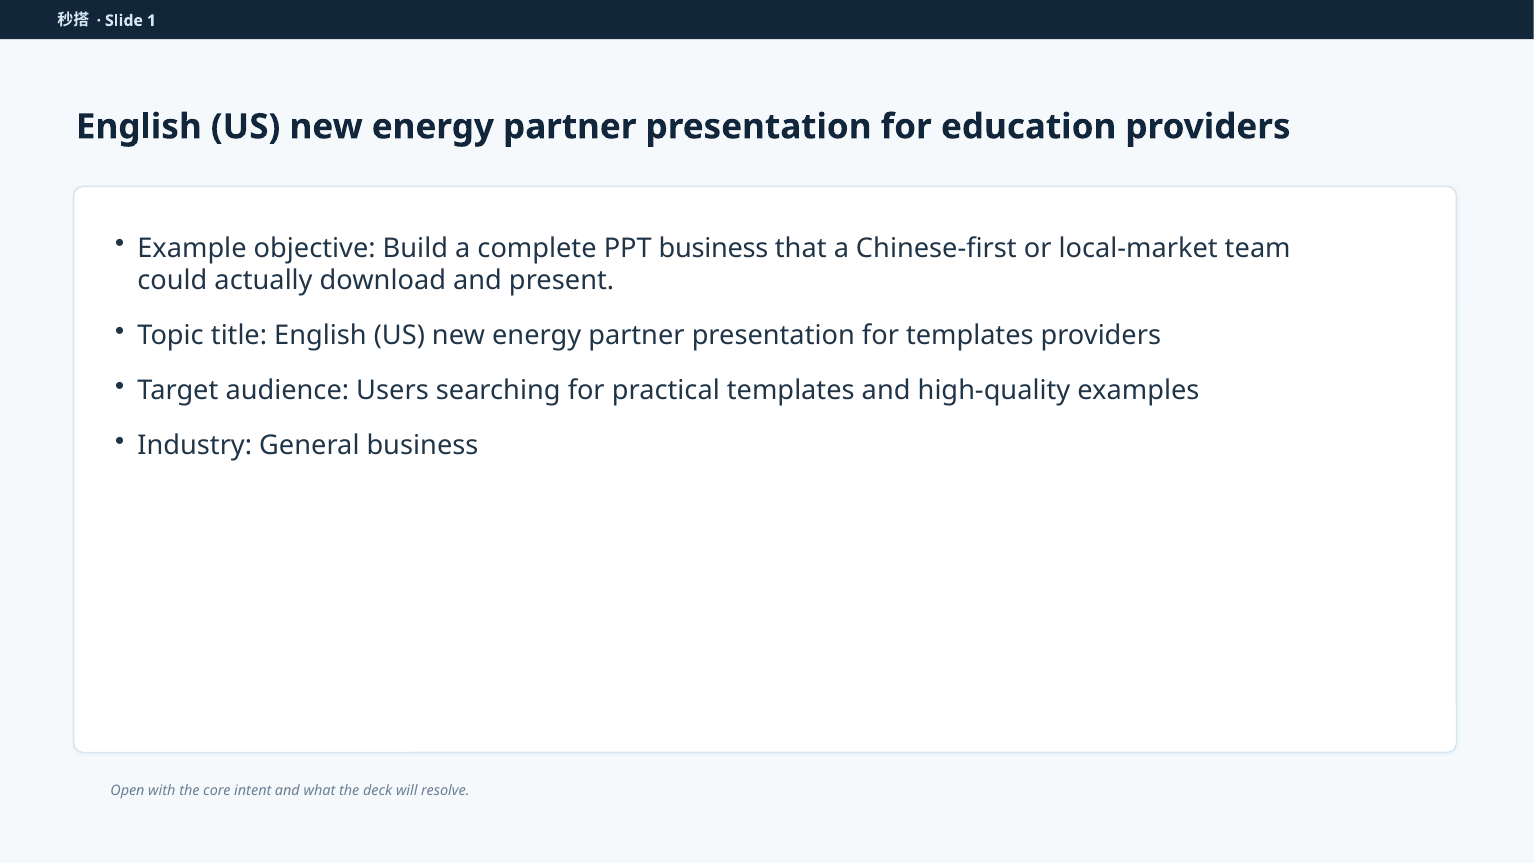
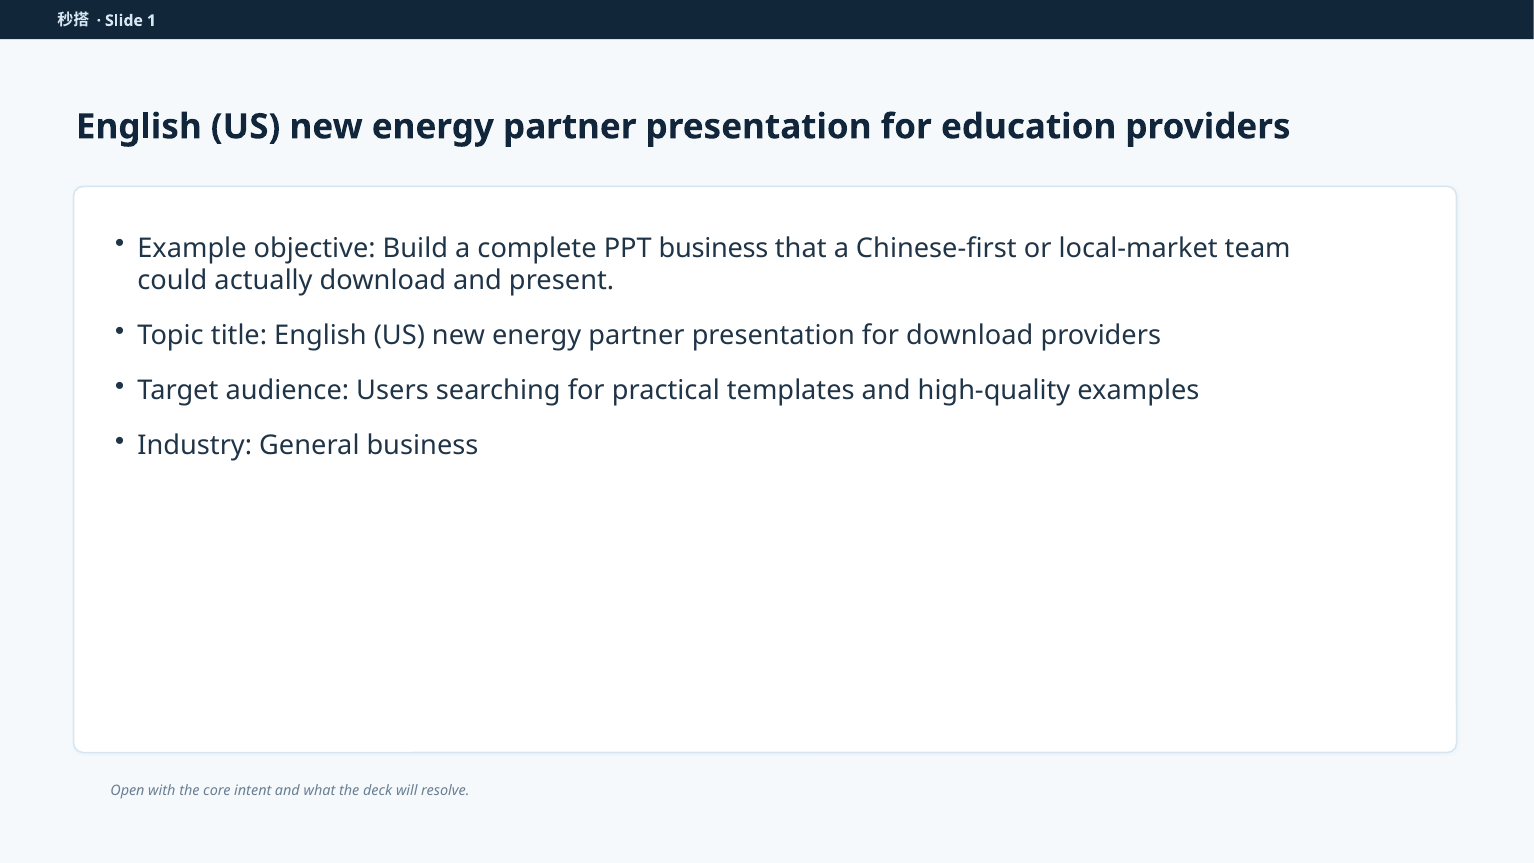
for templates: templates -> download
